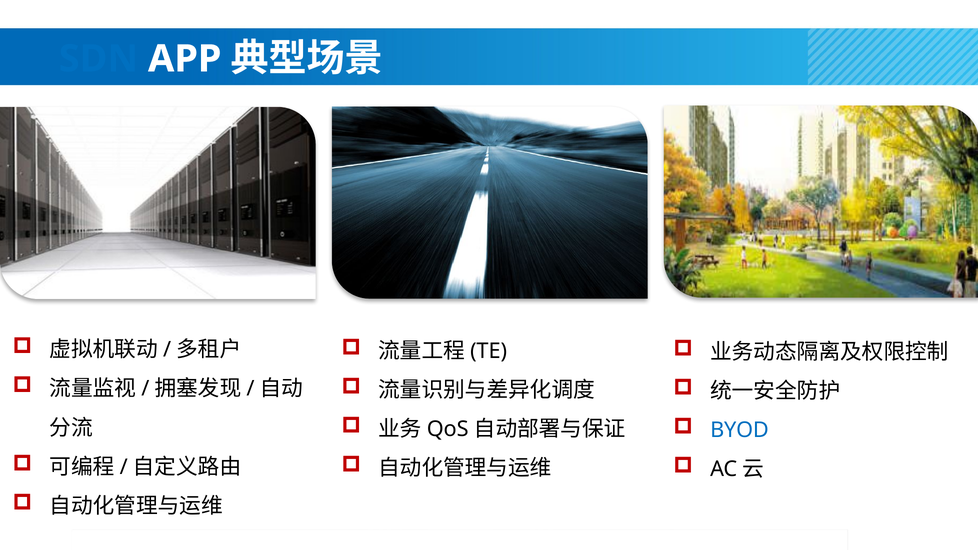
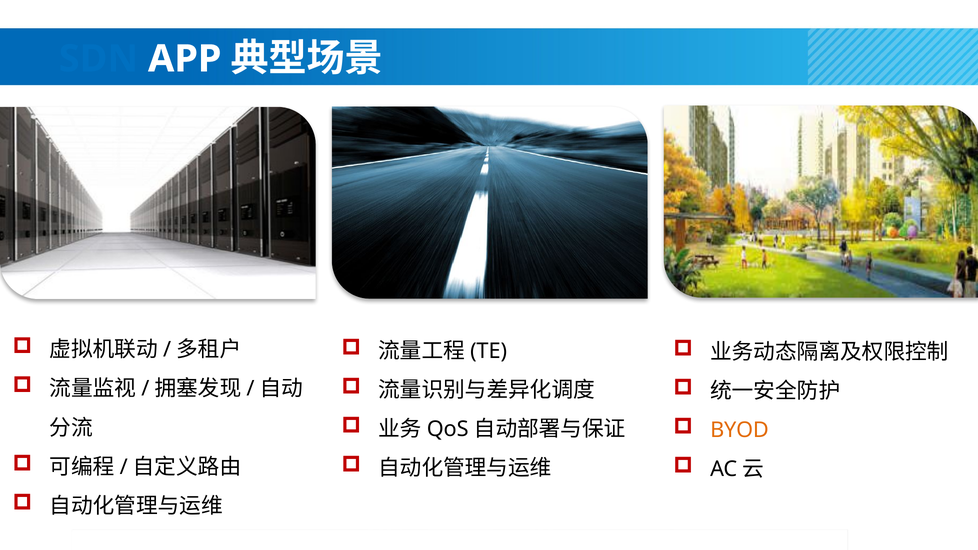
BYOD colour: blue -> orange
